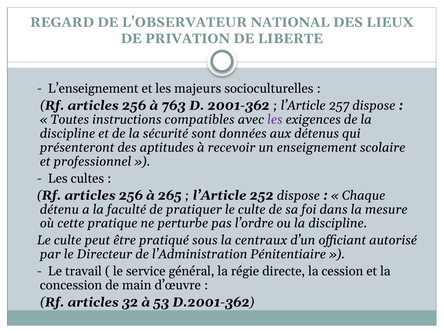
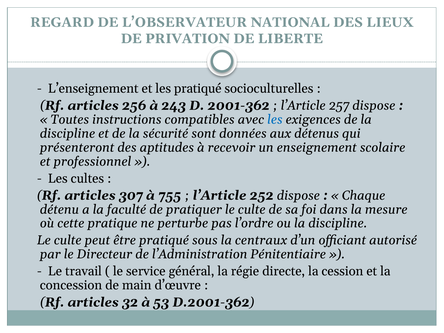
les majeurs: majeurs -> pratiqué
763: 763 -> 243
les at (275, 120) colour: purple -> blue
256 at (131, 195): 256 -> 307
265: 265 -> 755
